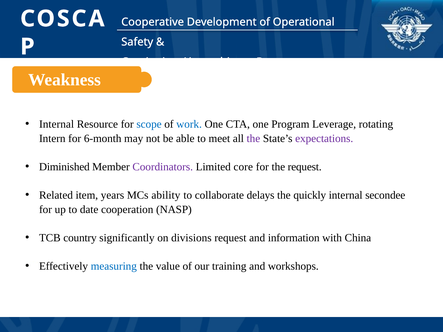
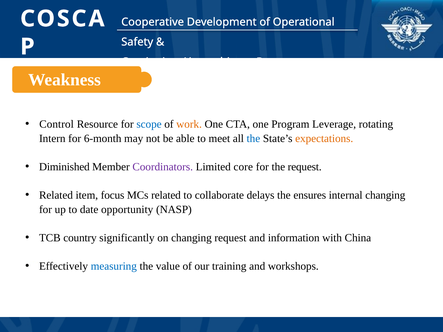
Internal at (57, 124): Internal -> Control
work colour: blue -> orange
the at (253, 139) colour: purple -> blue
expectations colour: purple -> orange
years: years -> focus
MCs ability: ability -> related
quickly: quickly -> ensures
internal secondee: secondee -> changing
cooperation: cooperation -> opportunity
on divisions: divisions -> changing
